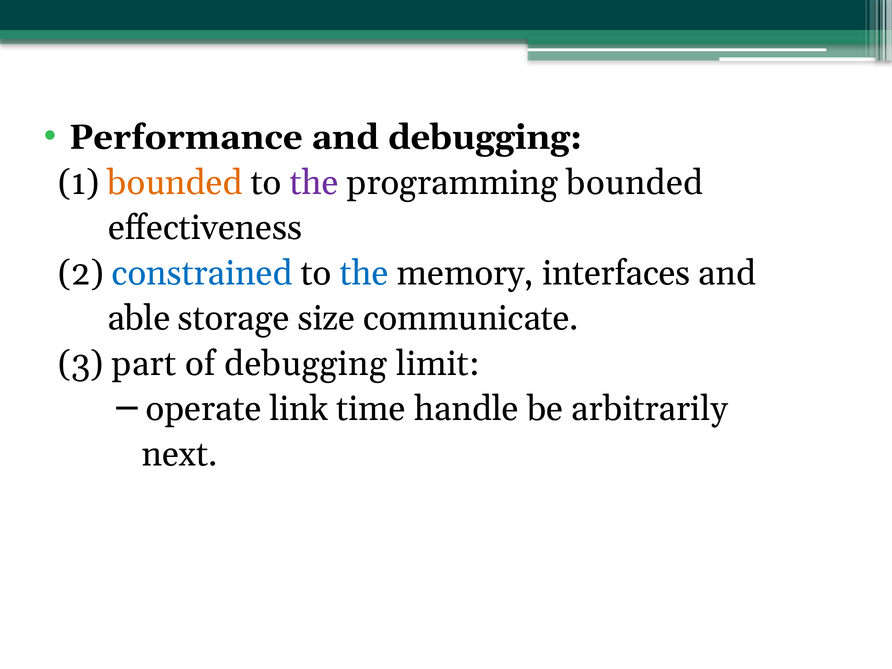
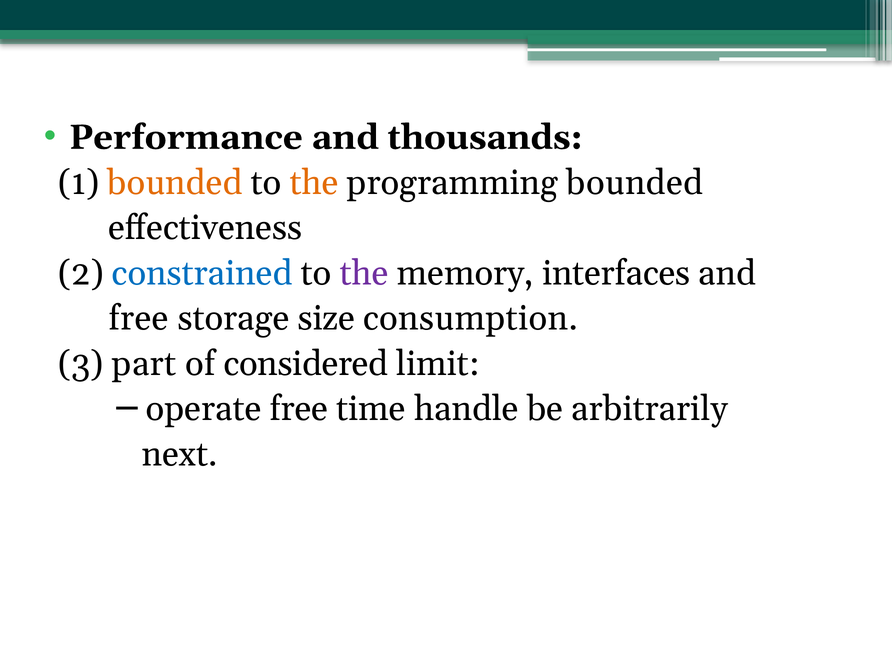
and debugging: debugging -> thousands
the at (314, 183) colour: purple -> orange
the at (364, 273) colour: blue -> purple
able at (139, 318): able -> free
communicate: communicate -> consumption
of debugging: debugging -> considered
operate link: link -> free
